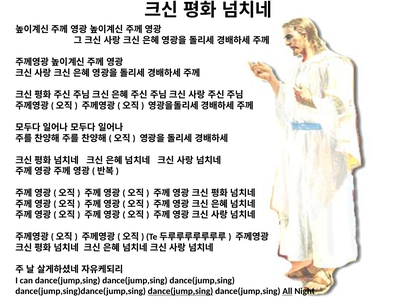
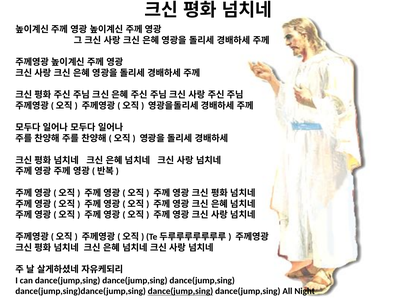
All underline: present -> none
